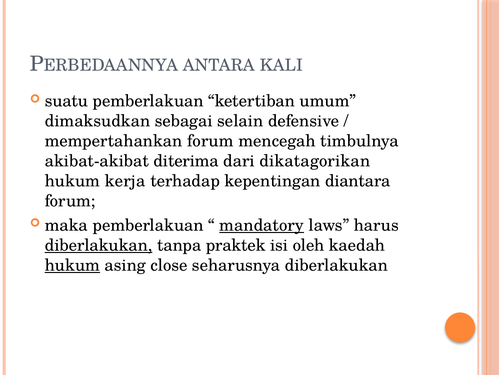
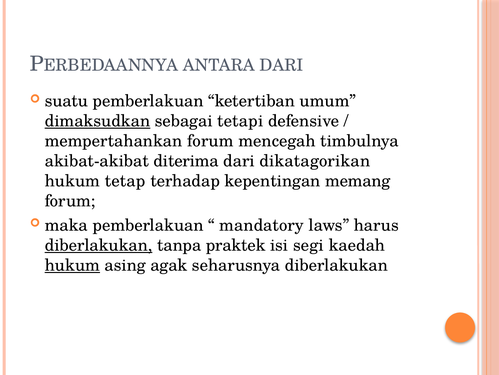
ANTARA KALI: KALI -> DARI
dimaksudkan underline: none -> present
selain: selain -> tetapi
kerja: kerja -> tetap
diantara: diantara -> memang
mandatory underline: present -> none
oleh: oleh -> segi
close: close -> agak
